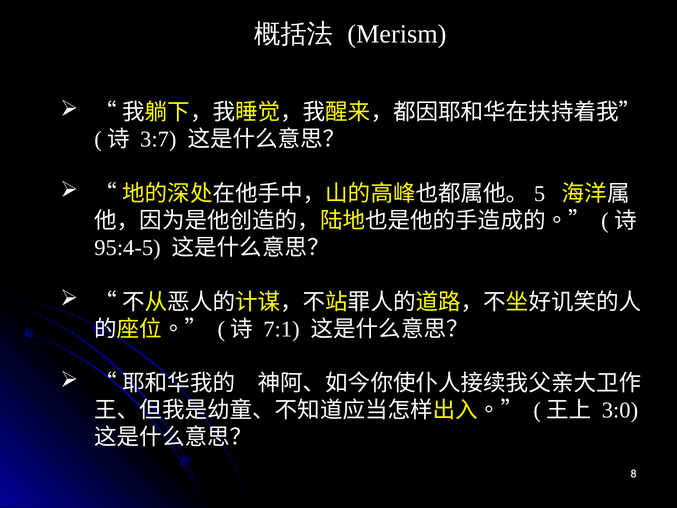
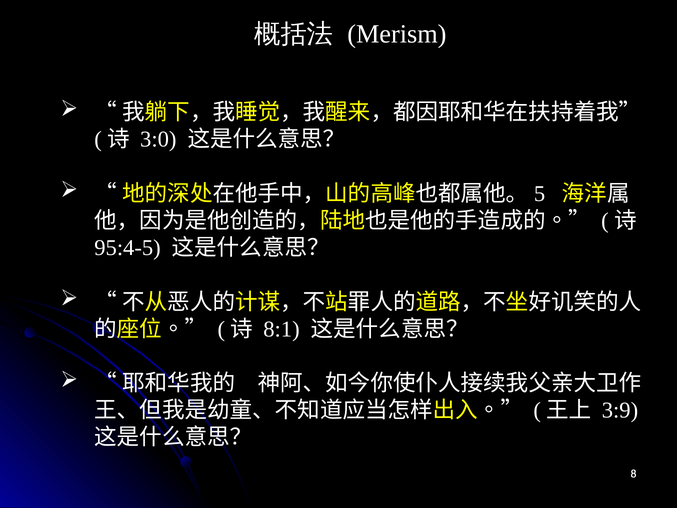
3:7: 3:7 -> 3:0
7:1: 7:1 -> 8:1
3:0: 3:0 -> 3:9
